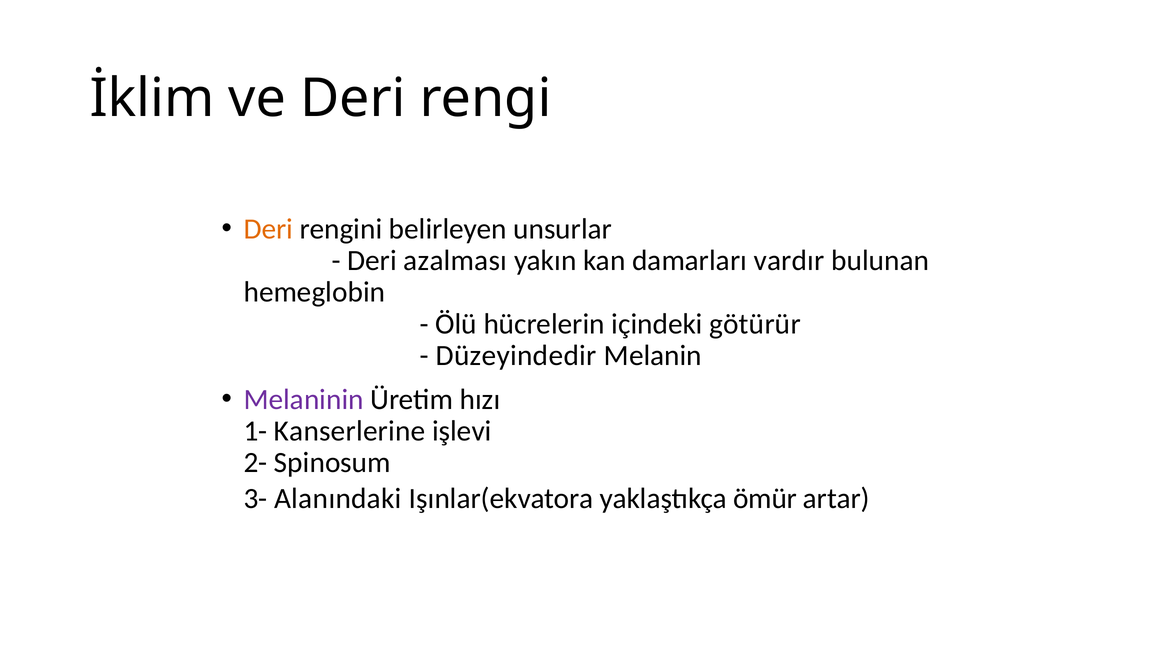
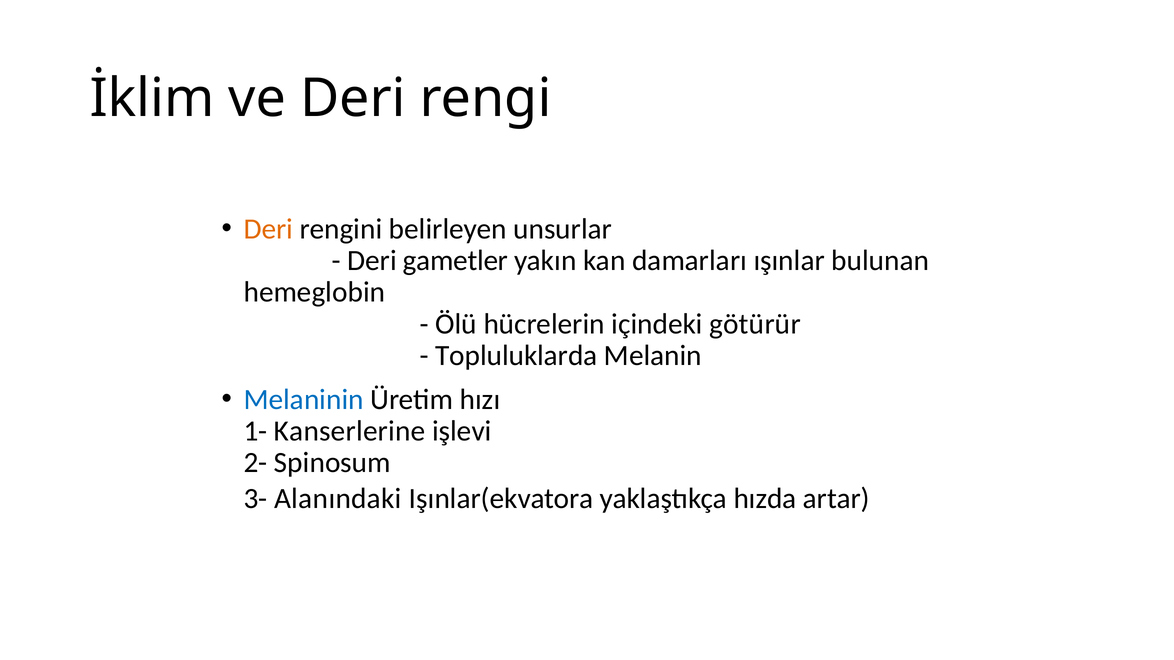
azalması: azalması -> gametler
vardır: vardır -> ışınlar
Düzeyindedir: Düzeyindedir -> Topluluklarda
Melaninin colour: purple -> blue
ömür: ömür -> hızda
